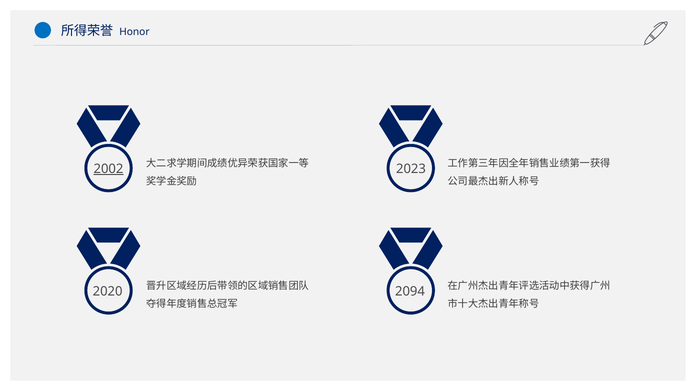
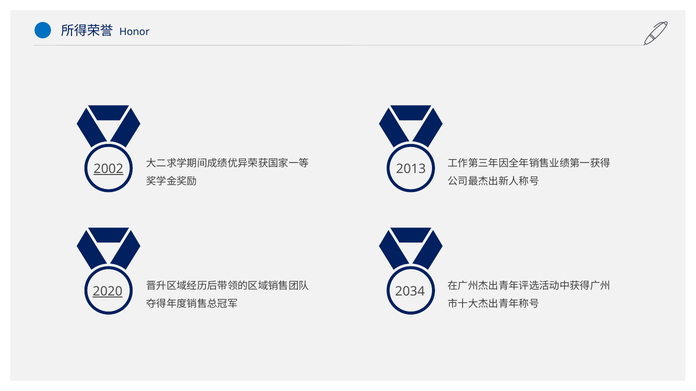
2023: 2023 -> 2013
2020 underline: none -> present
2094: 2094 -> 2034
